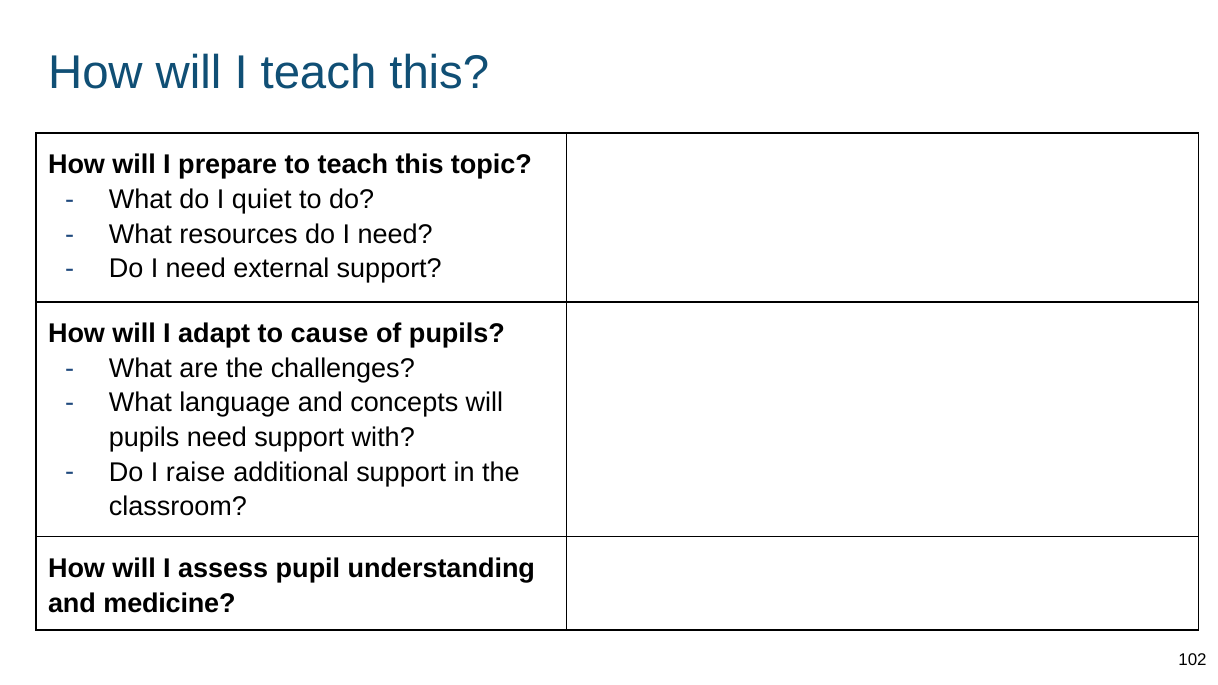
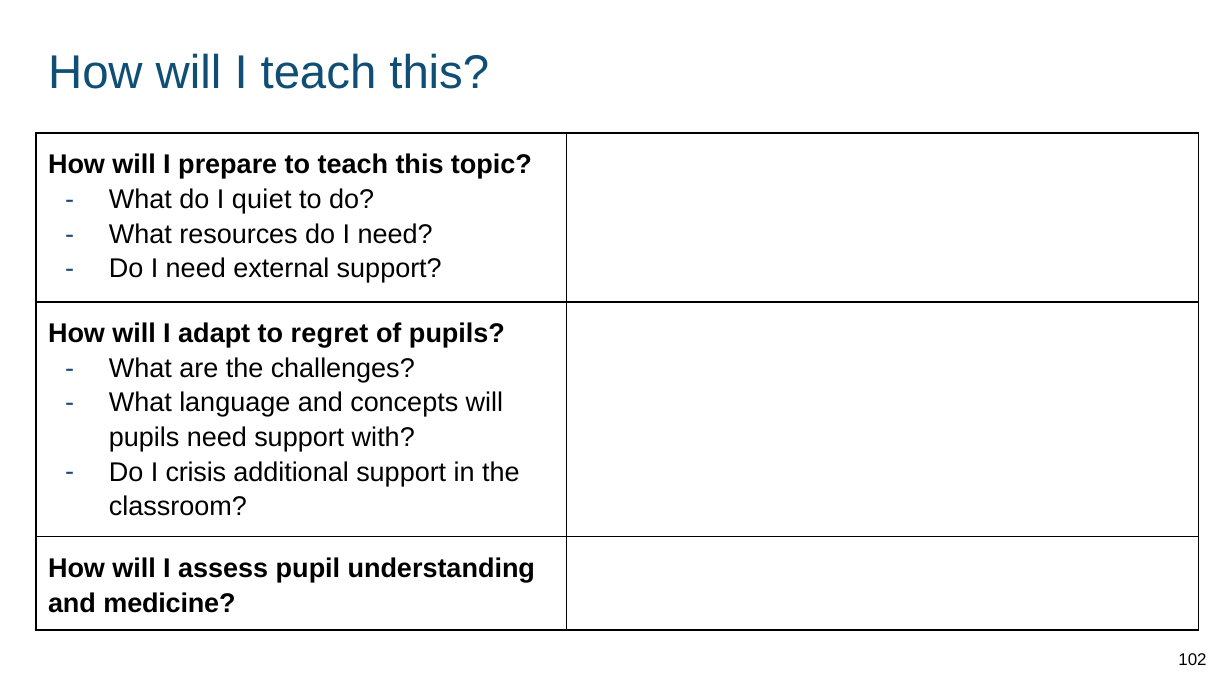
cause: cause -> regret
raise: raise -> crisis
